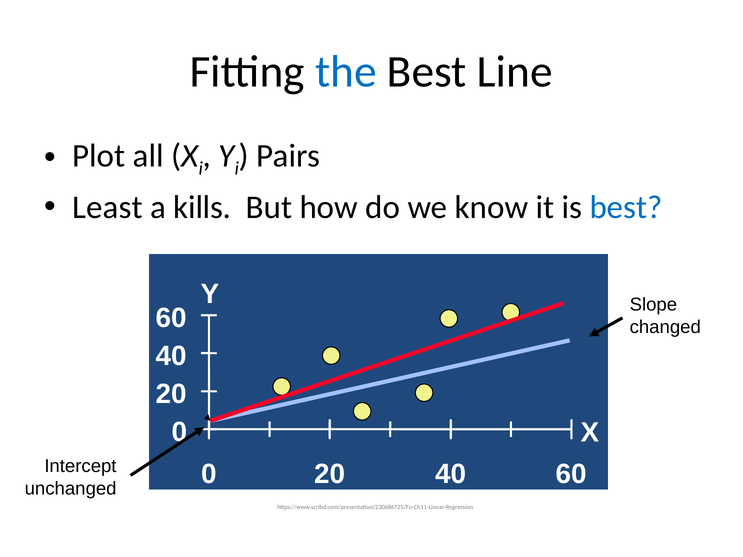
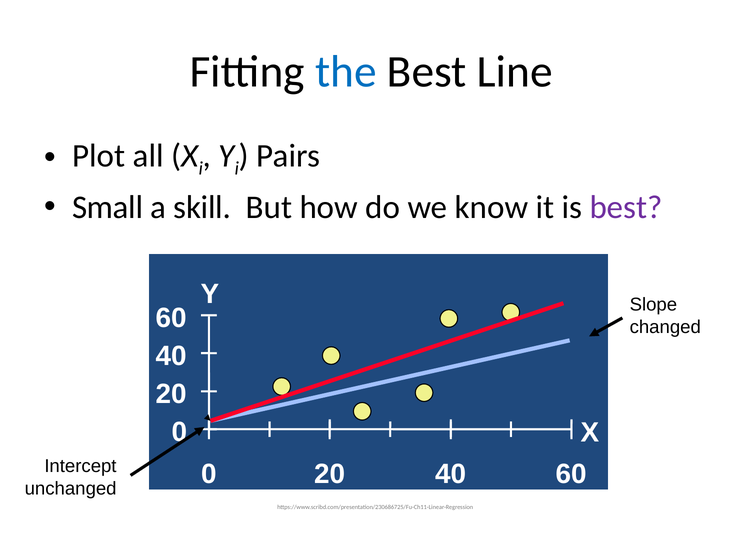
Least: Least -> Small
kills: kills -> skill
best at (626, 207) colour: blue -> purple
